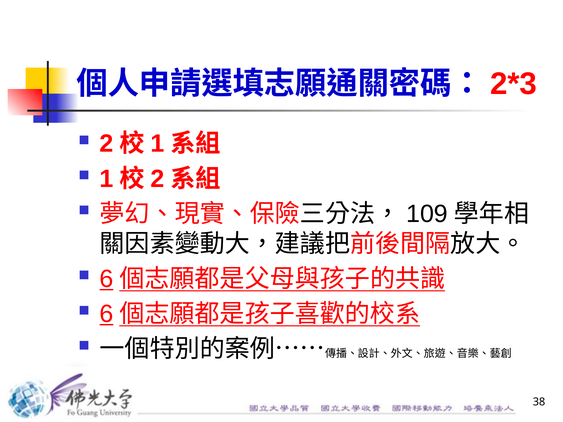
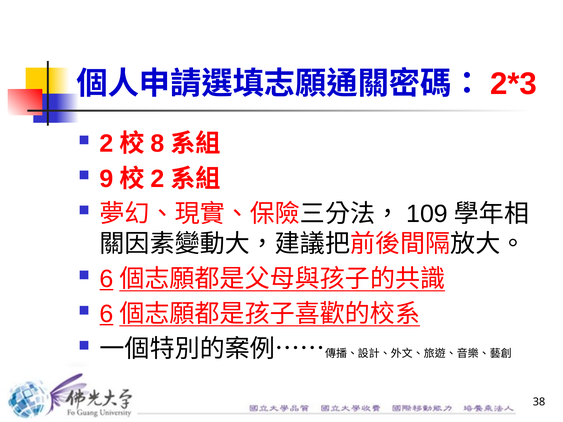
1 at (157, 144): 1 -> 8
1 at (107, 179): 1 -> 9
